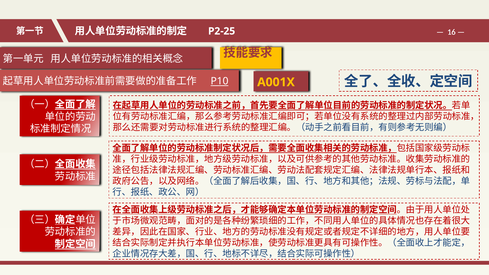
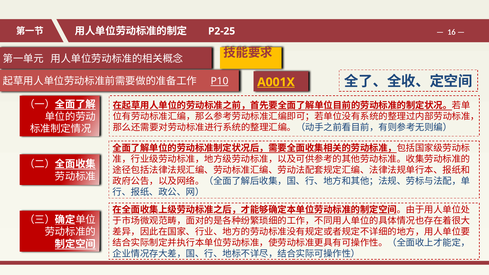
A001X underline: none -> present
